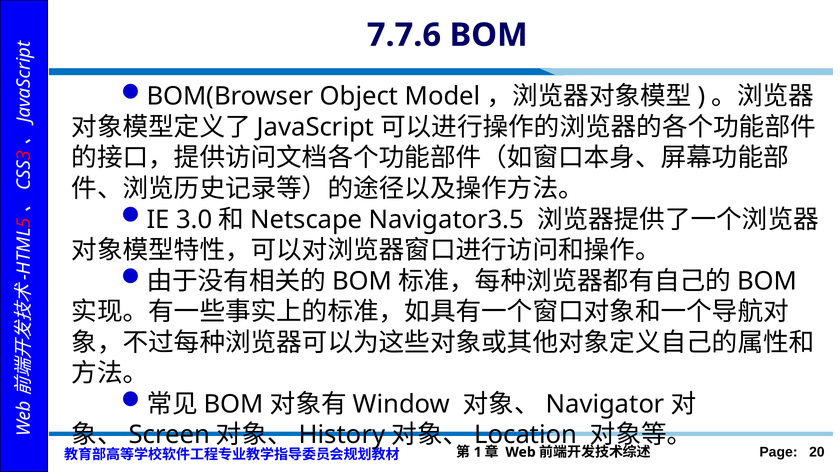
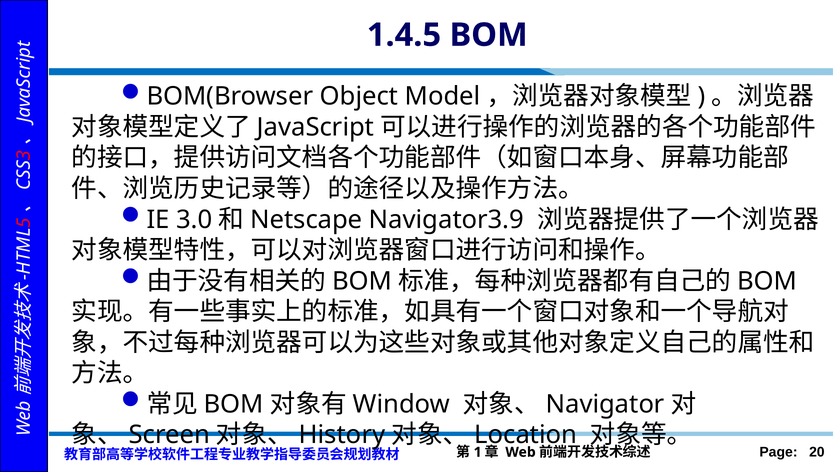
7.7.6: 7.7.6 -> 1.4.5
Navigator3.5: Navigator3.5 -> Navigator3.9
